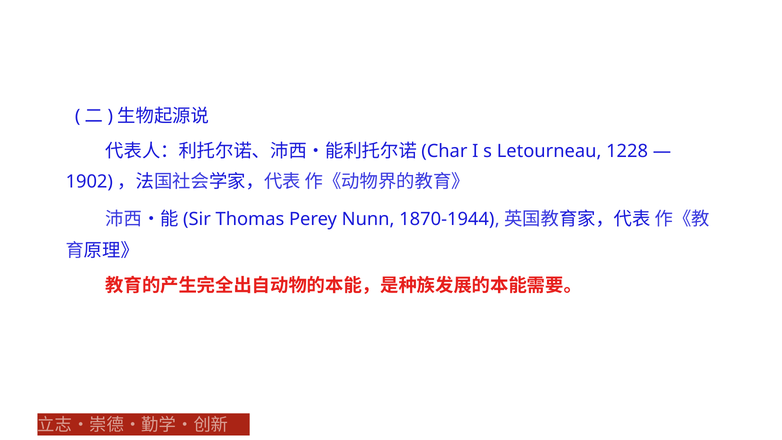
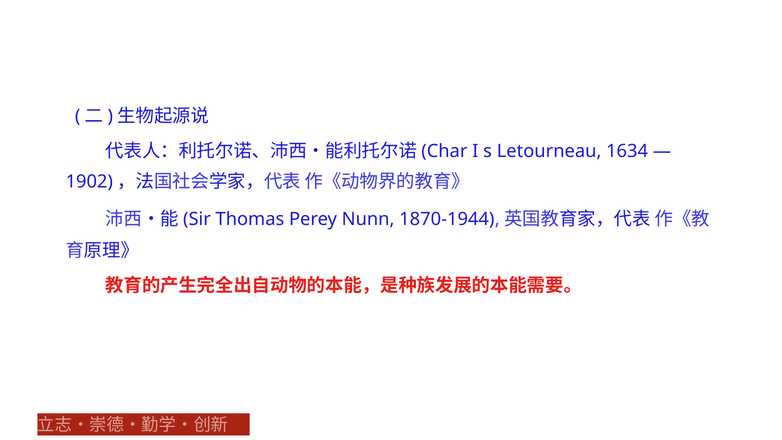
1228: 1228 -> 1634
